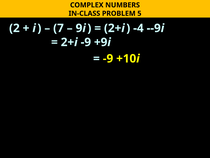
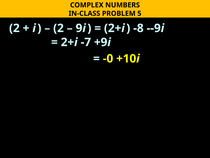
7 at (58, 28): 7 -> 2
-4: -4 -> -8
2+i -9: -9 -> -7
-9 at (108, 58): -9 -> -0
